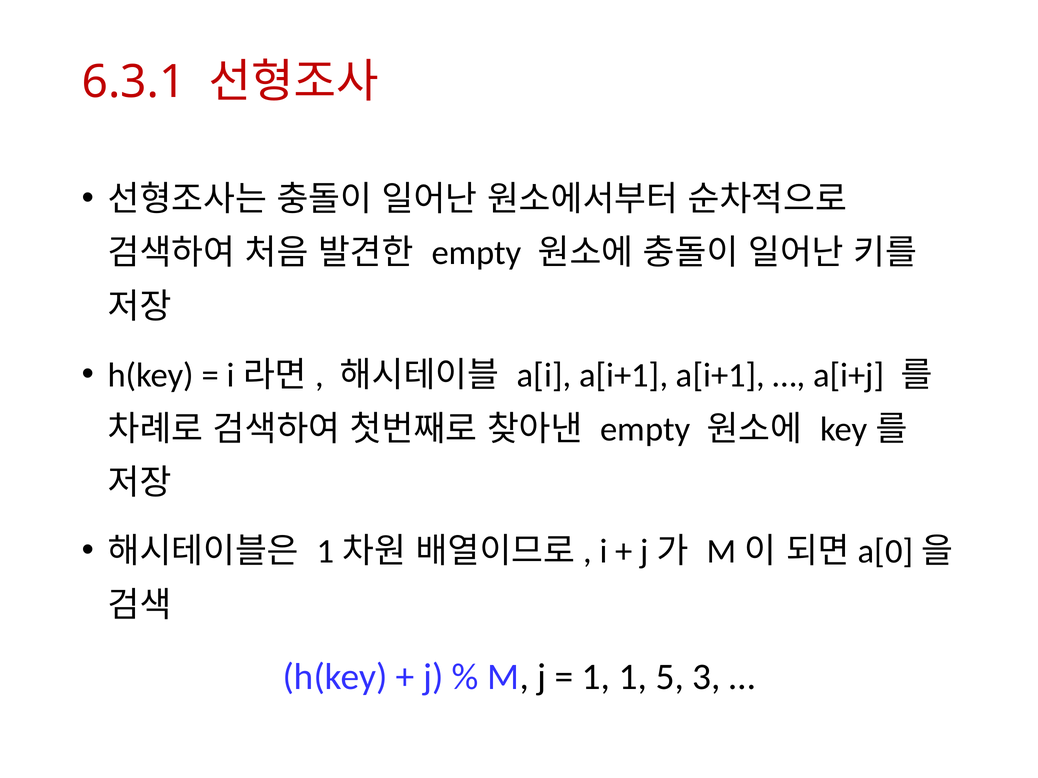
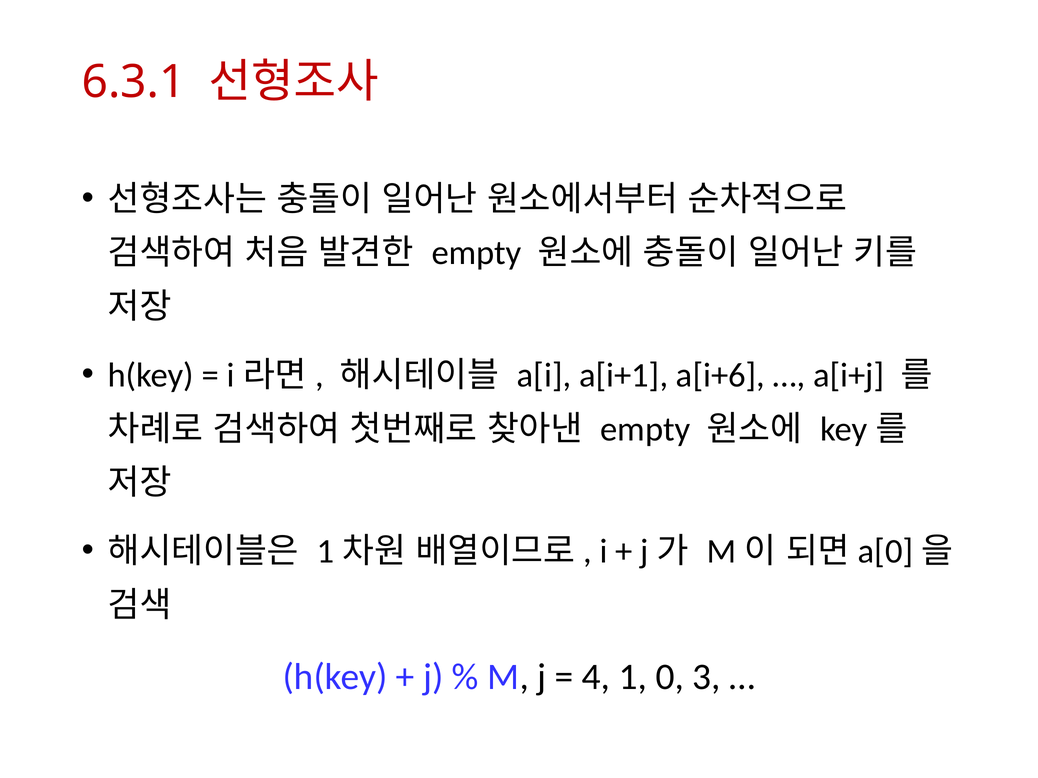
a[i+1 a[i+1: a[i+1 -> a[i+6
1 at (596, 677): 1 -> 4
5: 5 -> 0
